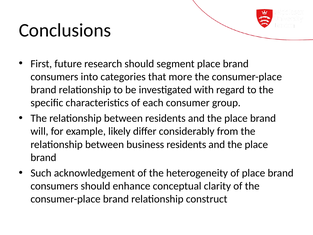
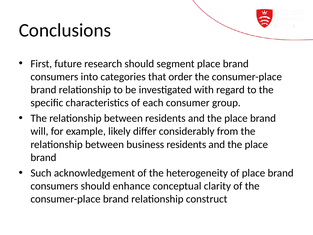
more: more -> order
